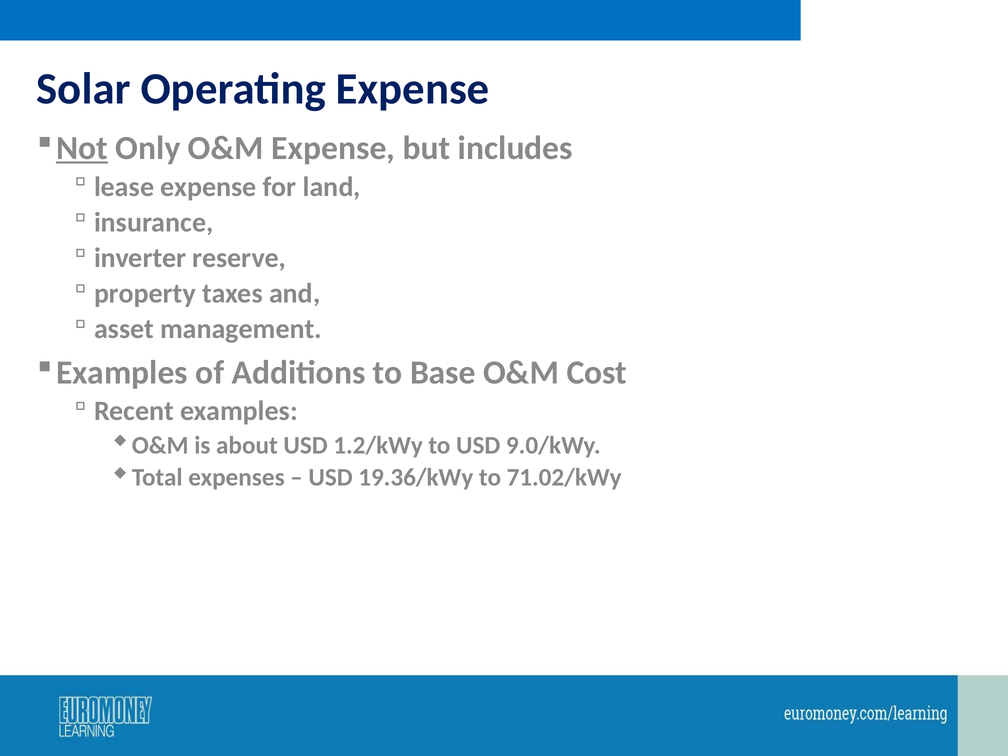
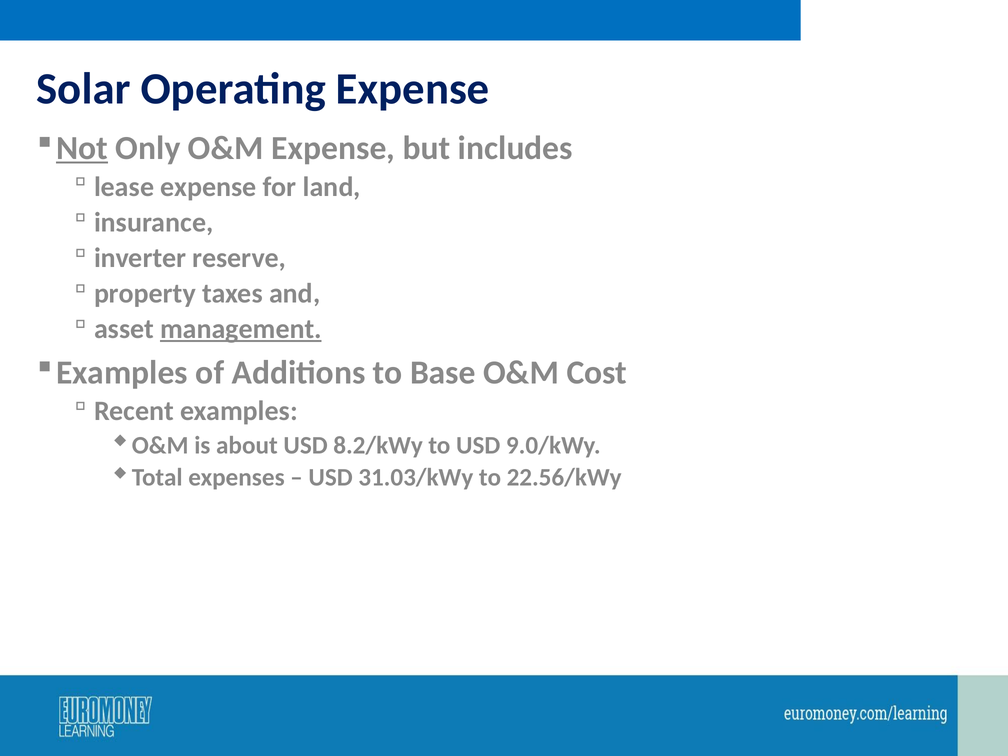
management underline: none -> present
1.2/kWy: 1.2/kWy -> 8.2/kWy
19.36/kWy: 19.36/kWy -> 31.03/kWy
71.02/kWy: 71.02/kWy -> 22.56/kWy
